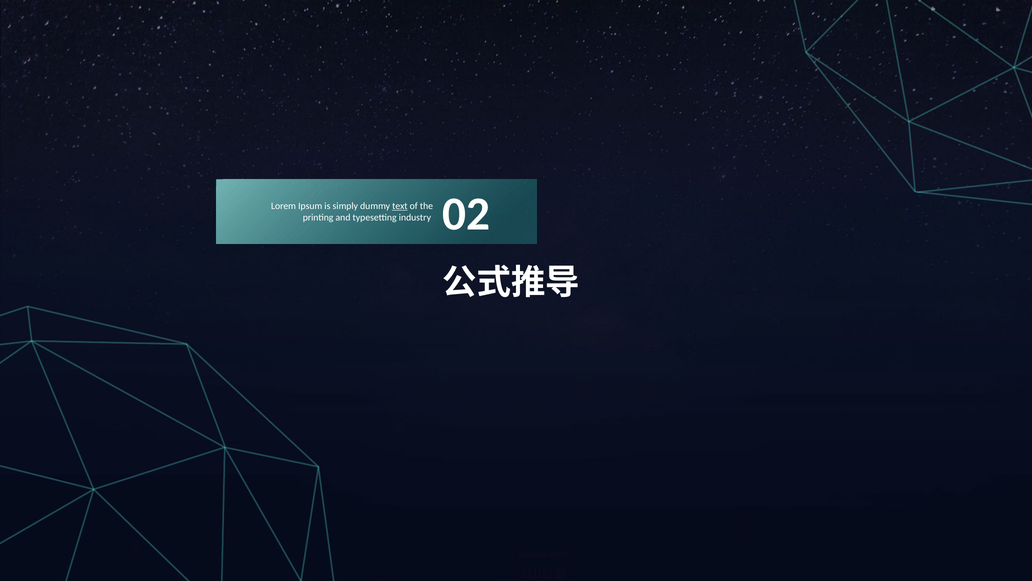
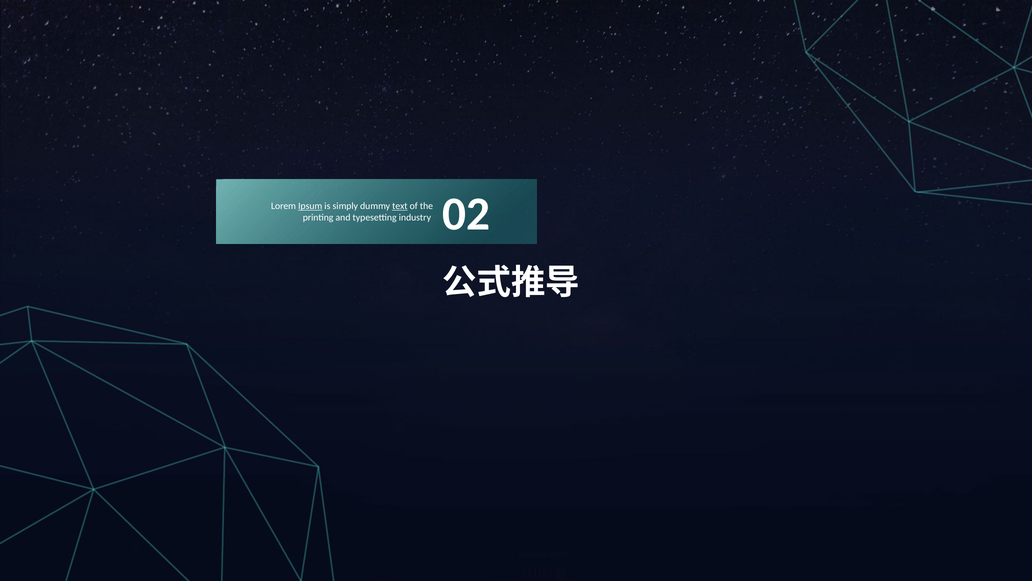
Ipsum underline: none -> present
